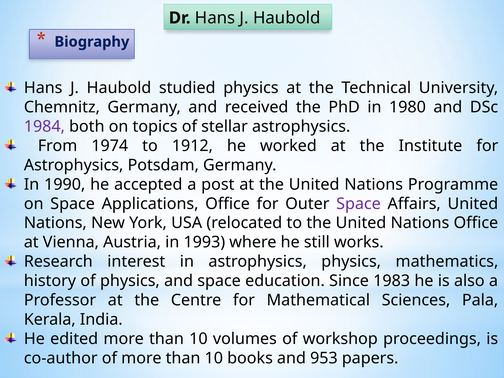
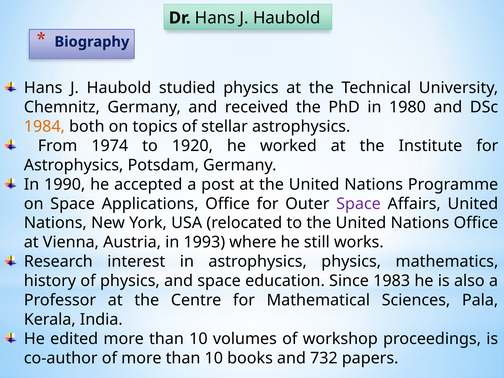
1984 colour: purple -> orange
1912: 1912 -> 1920
953: 953 -> 732
